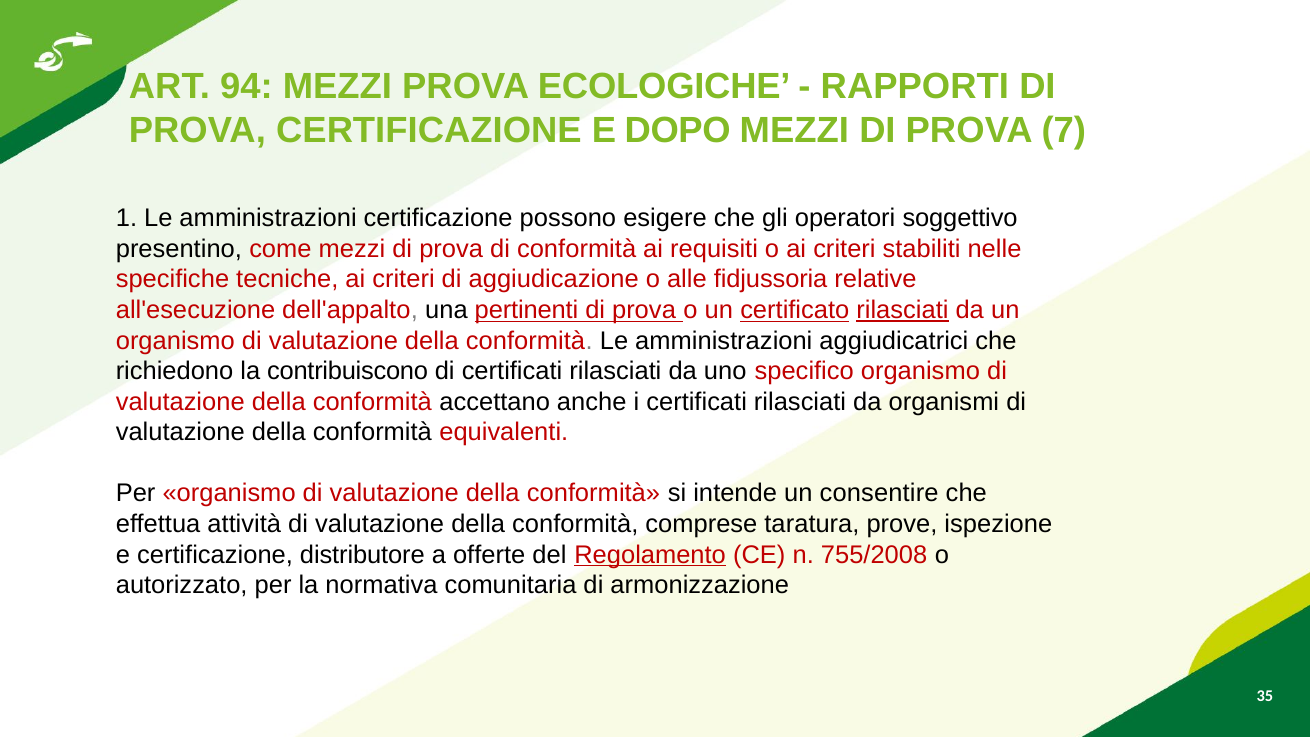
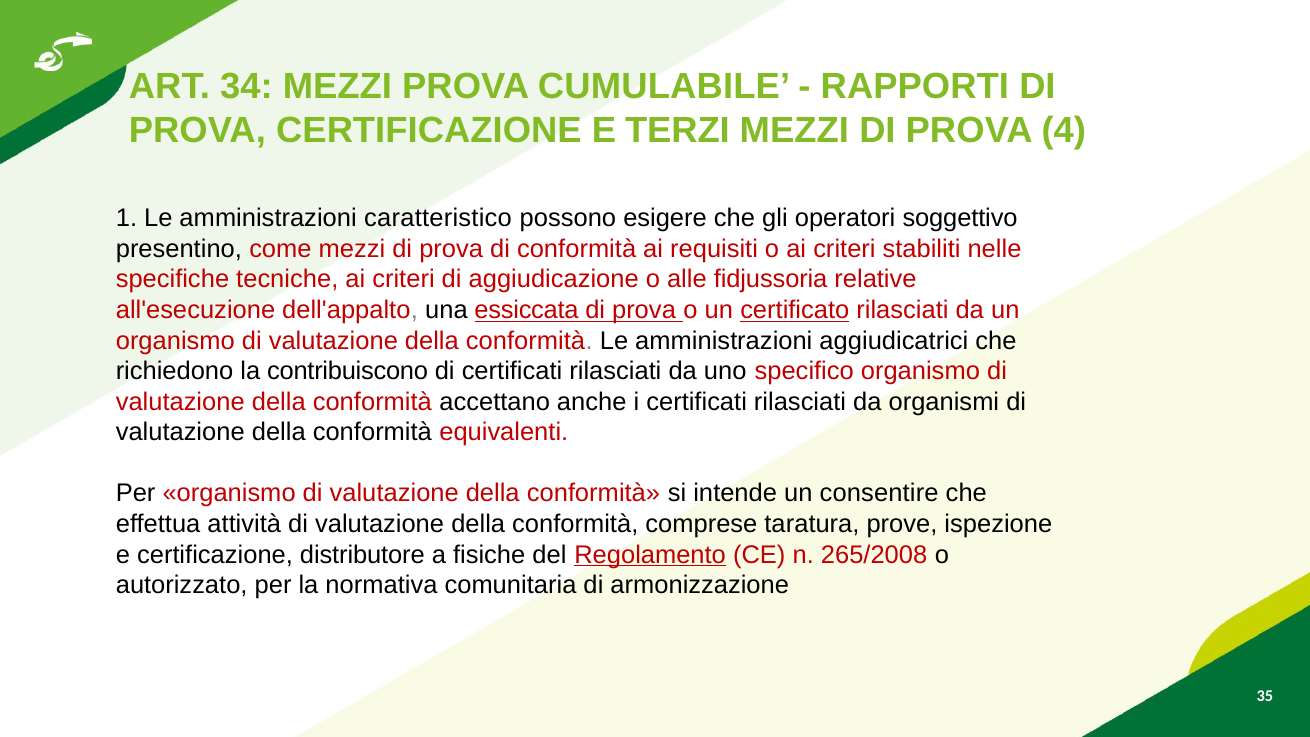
94: 94 -> 34
ECOLOGICHE: ECOLOGICHE -> CUMULABILE
DOPO: DOPO -> TERZI
7: 7 -> 4
amministrazioni certificazione: certificazione -> caratteristico
pertinenti: pertinenti -> essiccata
rilasciati at (902, 310) underline: present -> none
offerte: offerte -> fisiche
755/2008: 755/2008 -> 265/2008
